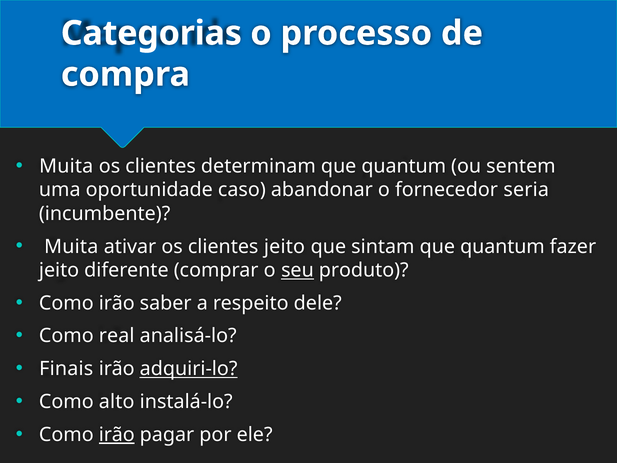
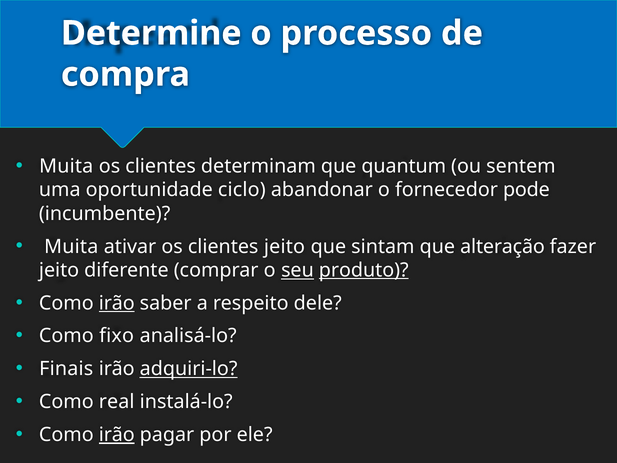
Categorias: Categorias -> Determine
caso: caso -> ciclo
seria: seria -> pode
sintam que quantum: quantum -> alteração
produto underline: none -> present
irão at (117, 303) underline: none -> present
real: real -> fixo
alto: alto -> real
